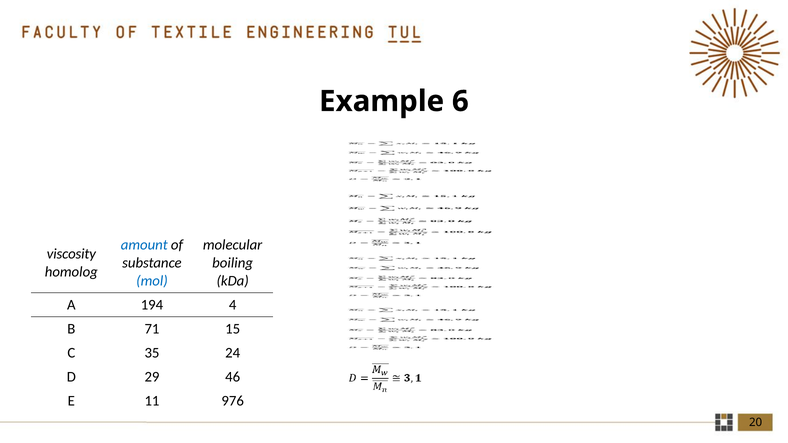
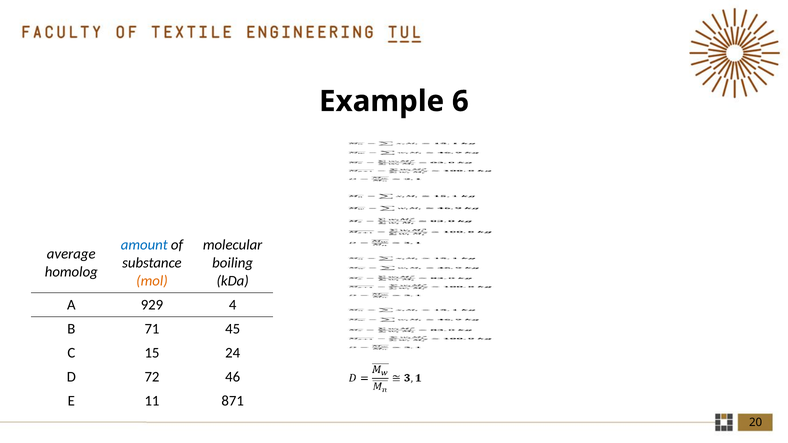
viscosity: viscosity -> average
mol colour: blue -> orange
194: 194 -> 929
15: 15 -> 45
35: 35 -> 15
29: 29 -> 72
976: 976 -> 871
